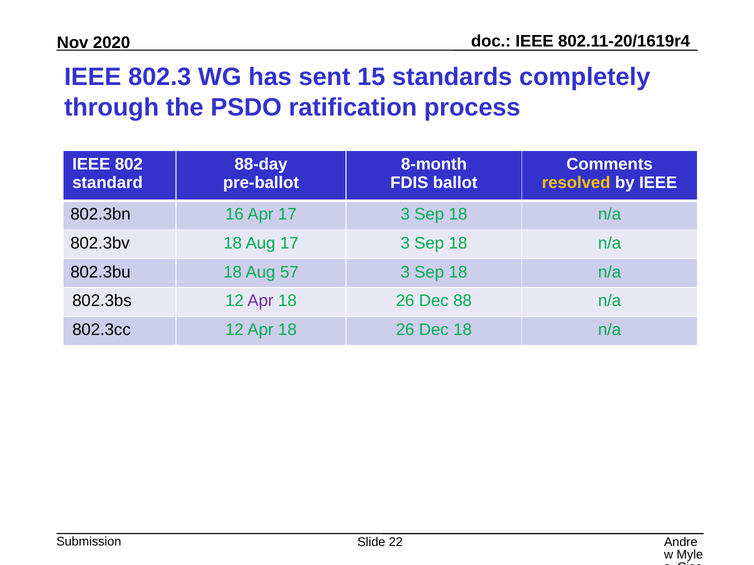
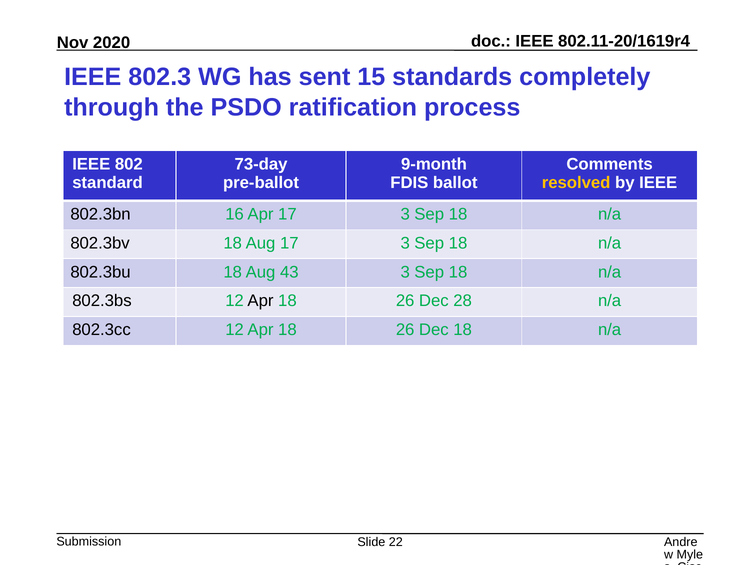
88-day: 88-day -> 73-day
8-month: 8-month -> 9-month
57: 57 -> 43
Apr at (261, 301) colour: purple -> black
88: 88 -> 28
